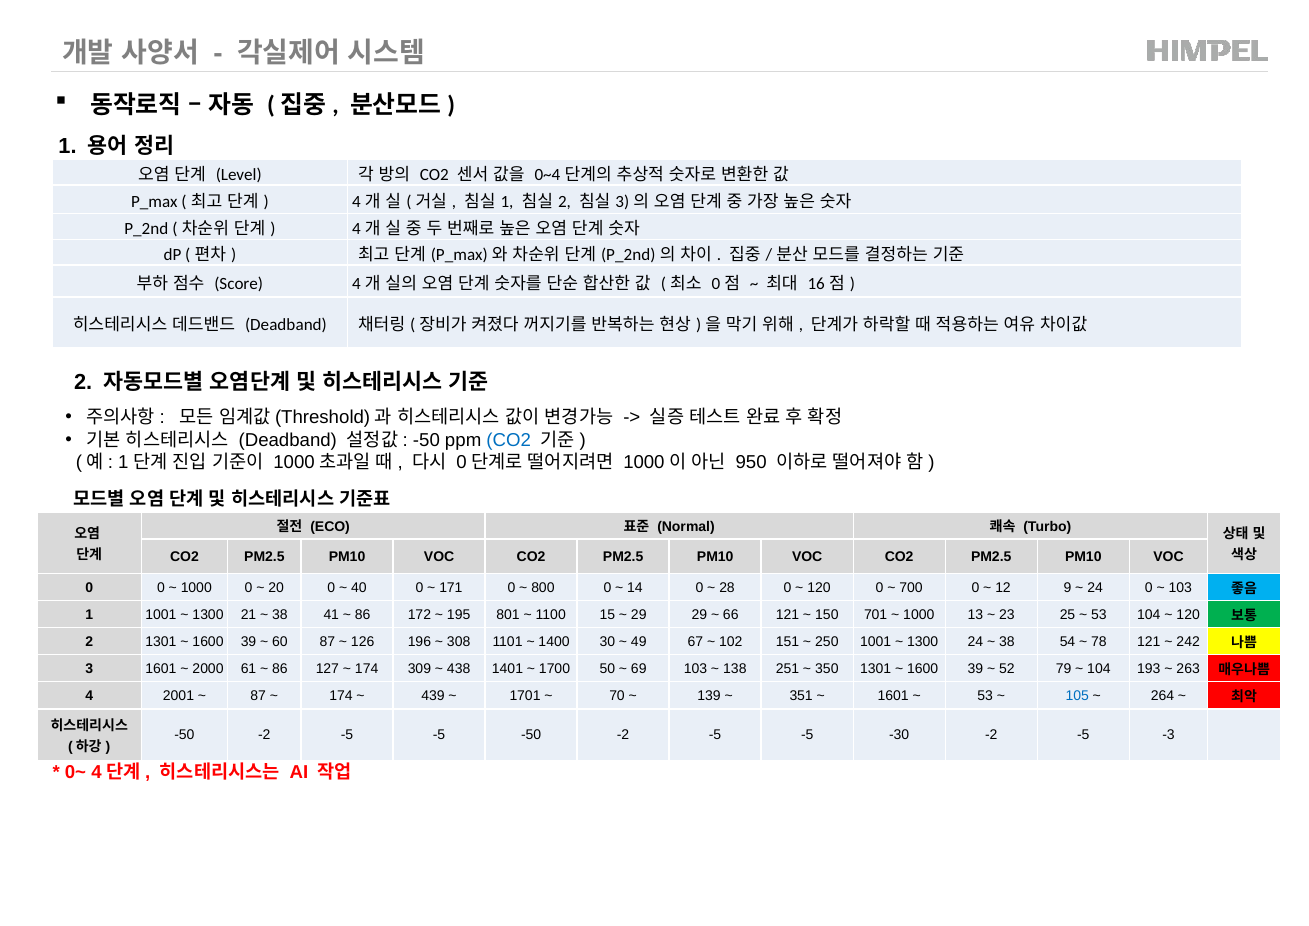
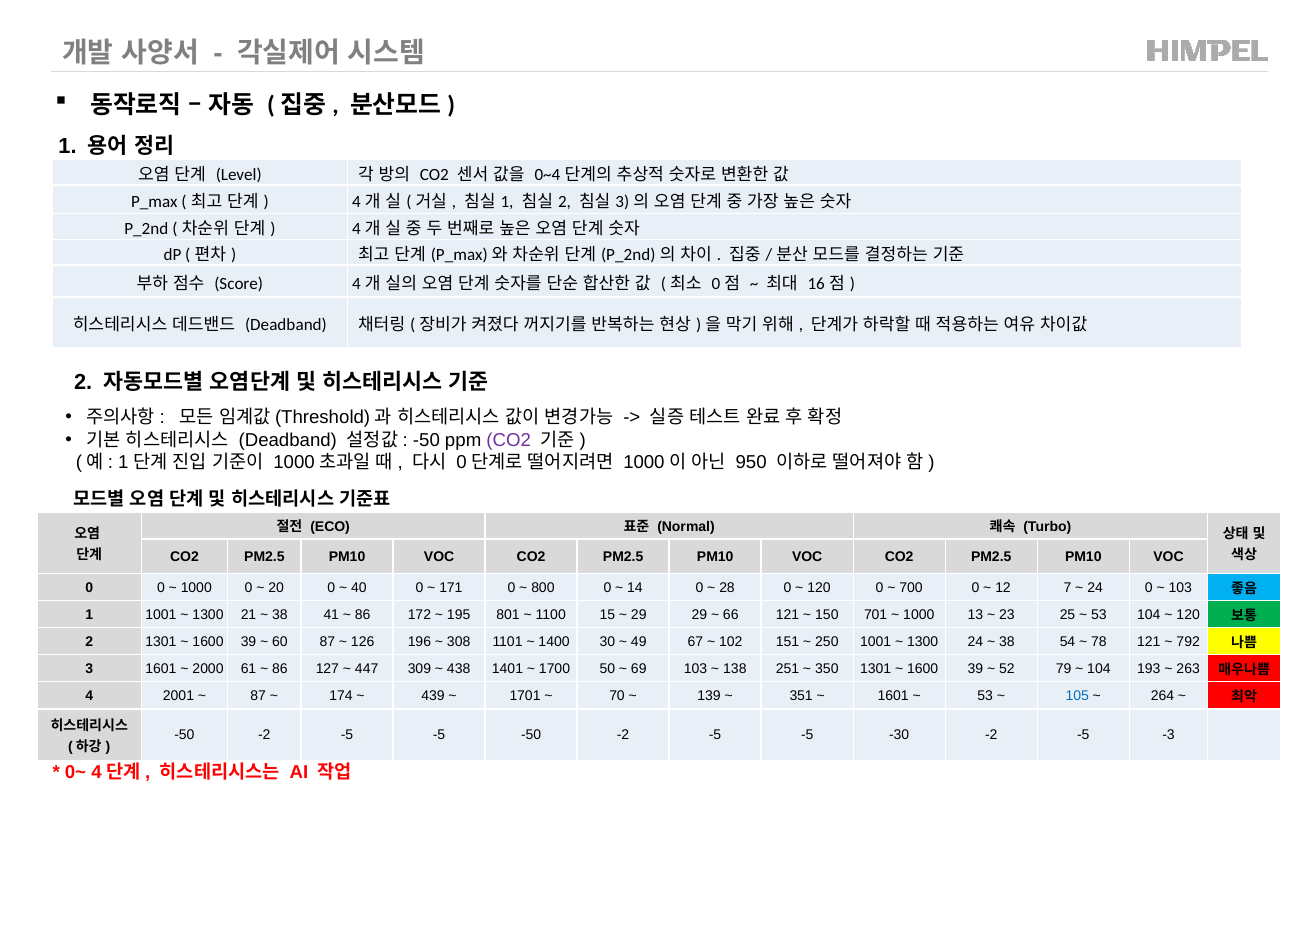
CO2 at (509, 440) colour: blue -> purple
9: 9 -> 7
242: 242 -> 792
174 at (367, 668): 174 -> 447
